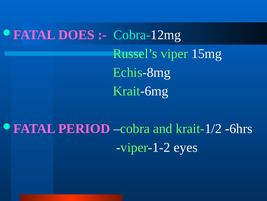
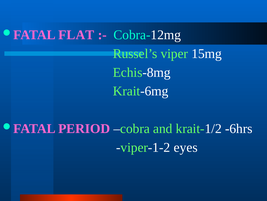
DOES: DOES -> FLAT
